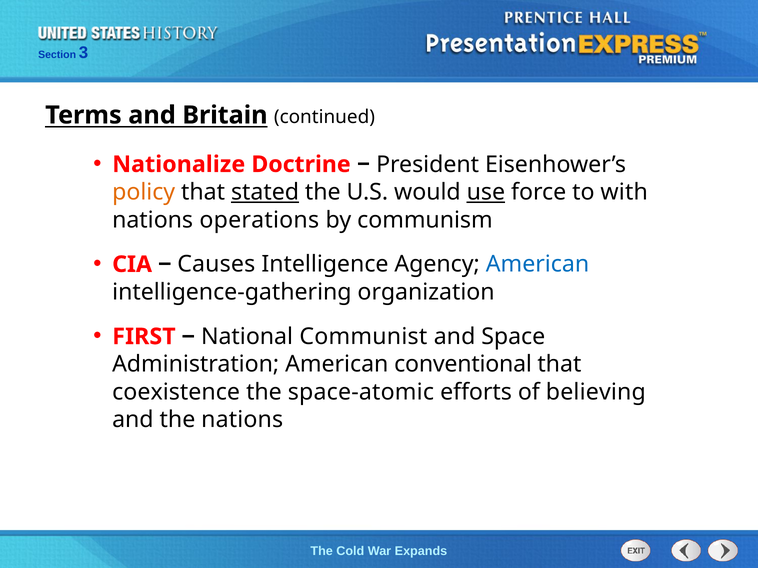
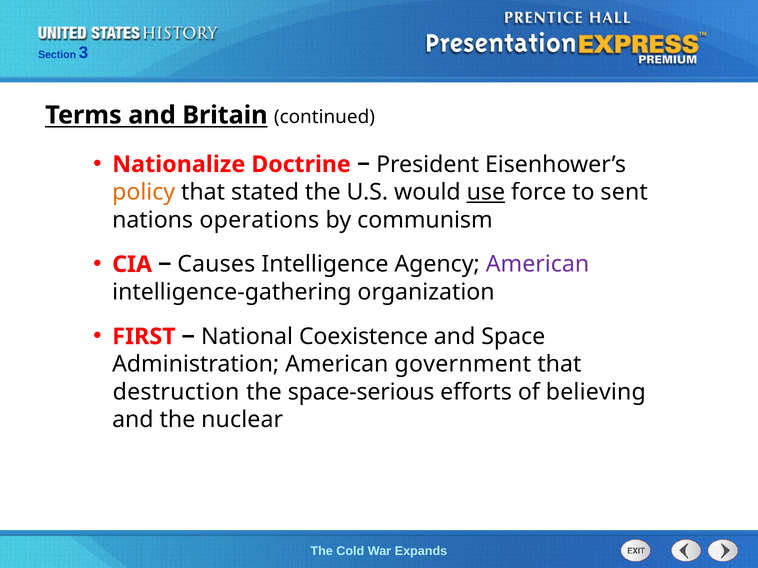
stated underline: present -> none
with: with -> sent
American at (538, 265) colour: blue -> purple
Communist: Communist -> Coexistence
conventional: conventional -> government
coexistence: coexistence -> destruction
space-atomic: space-atomic -> space-serious
the nations: nations -> nuclear
